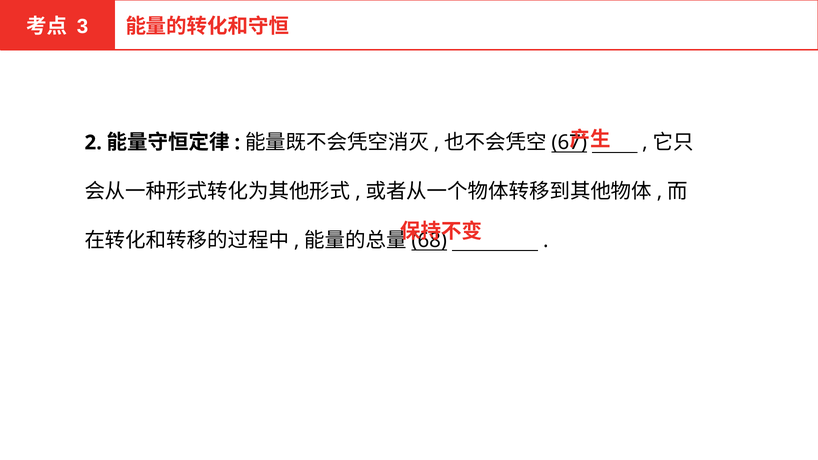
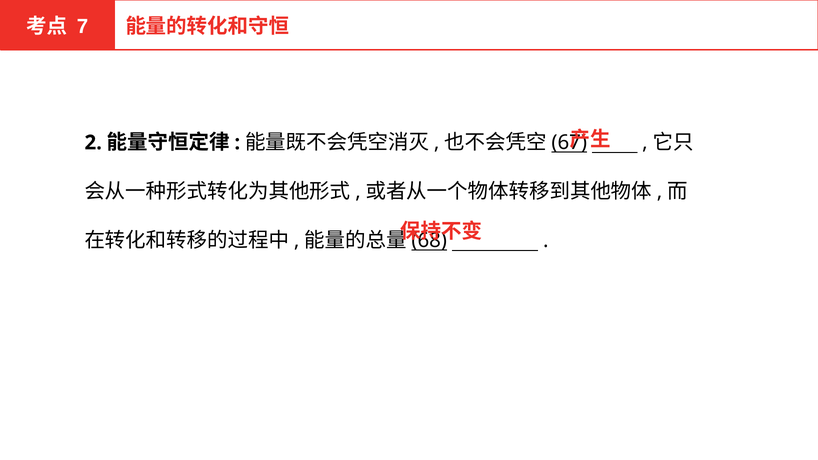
3: 3 -> 7
